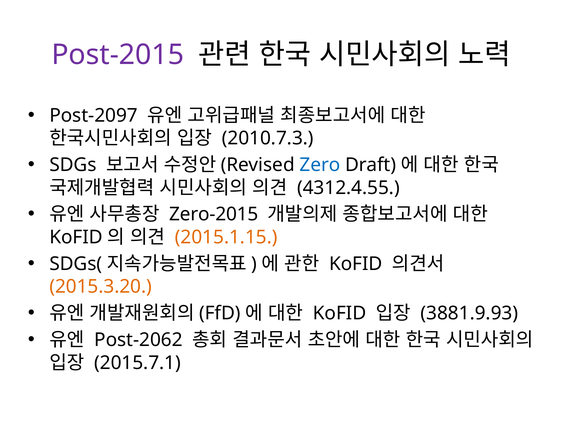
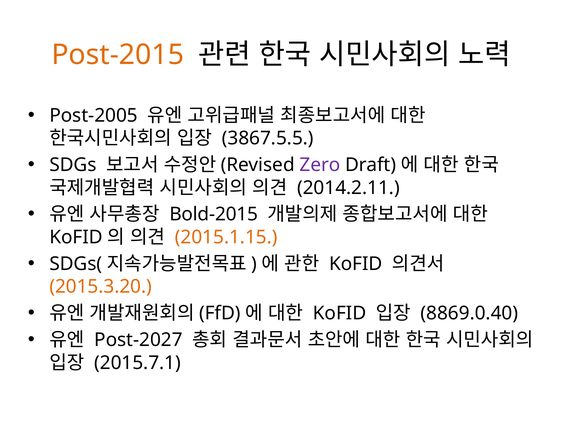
Post-2015 colour: purple -> orange
Post-2097: Post-2097 -> Post-2005
2010.7.3: 2010.7.3 -> 3867.5.5
Zero colour: blue -> purple
4312.4.55: 4312.4.55 -> 2014.2.11
Zero-2015: Zero-2015 -> Bold-2015
3881.9.93: 3881.9.93 -> 8869.0.40
Post-2062: Post-2062 -> Post-2027
